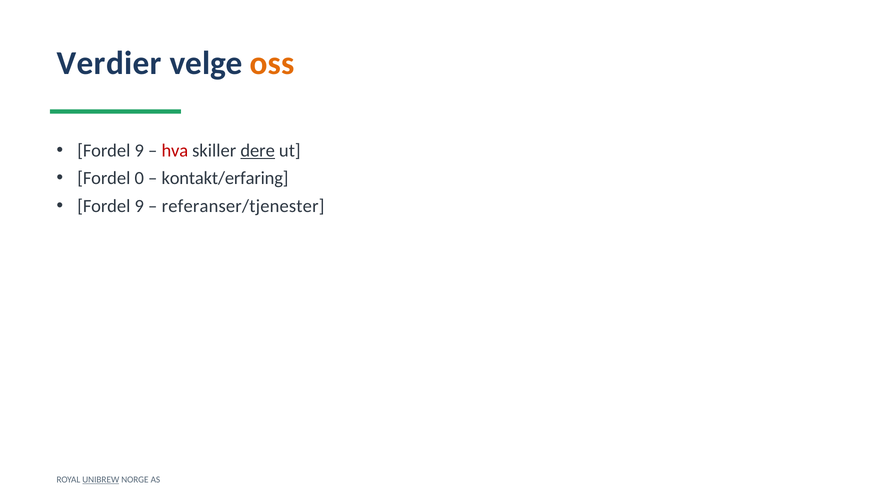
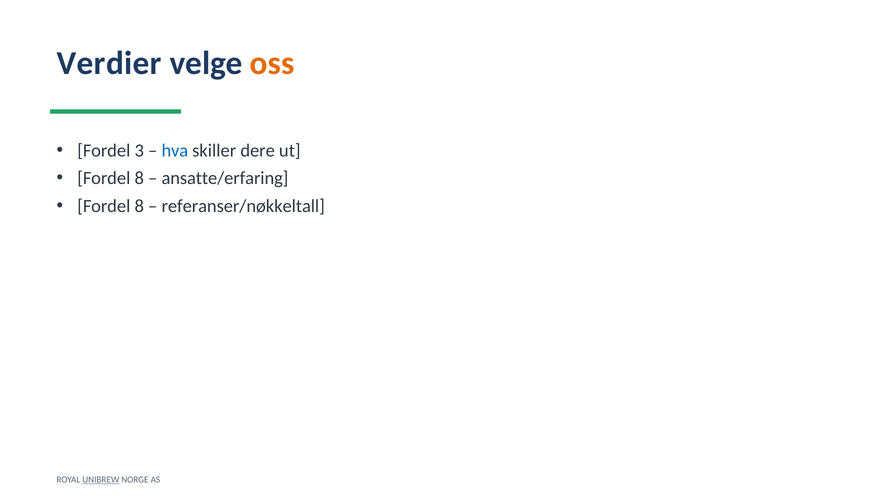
9 at (139, 150): 9 -> 3
hva colour: red -> blue
dere underline: present -> none
0 at (139, 178): 0 -> 8
kontakt/erfaring: kontakt/erfaring -> ansatte/erfaring
9 at (139, 206): 9 -> 8
referanser/tjenester: referanser/tjenester -> referanser/nøkkeltall
